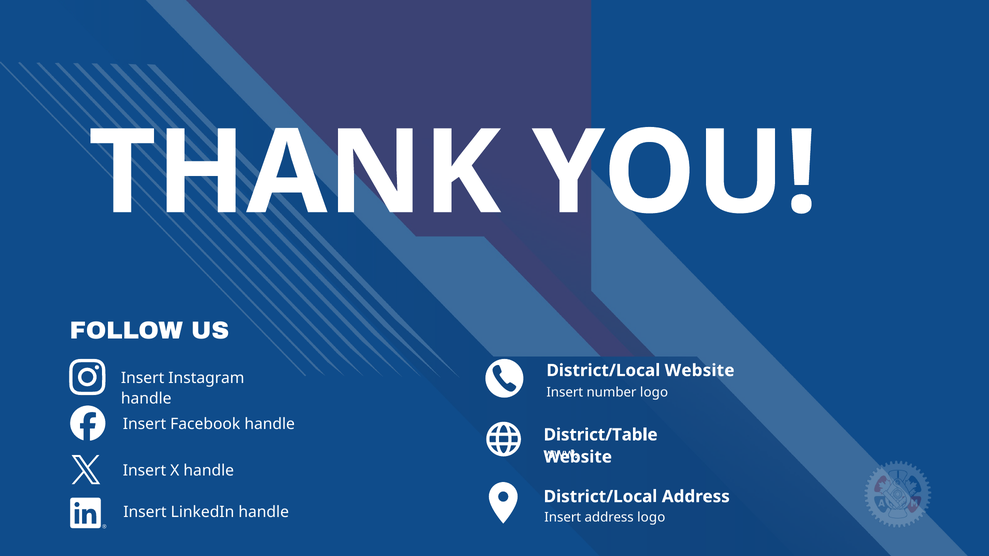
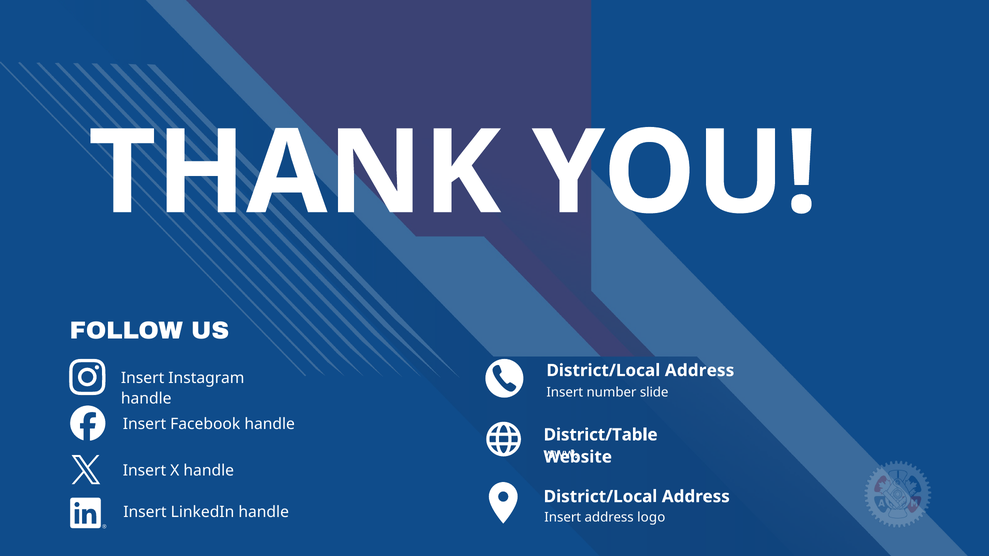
Website at (700, 371): Website -> Address
number logo: logo -> slide
